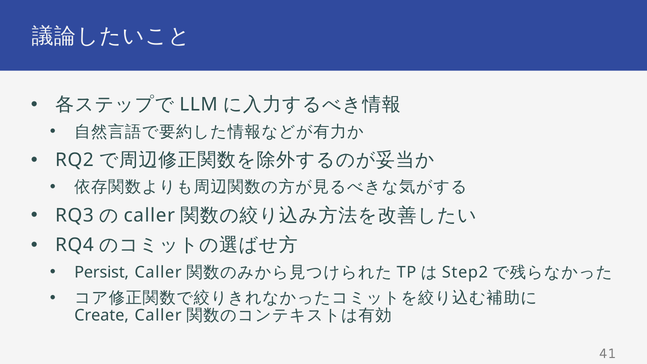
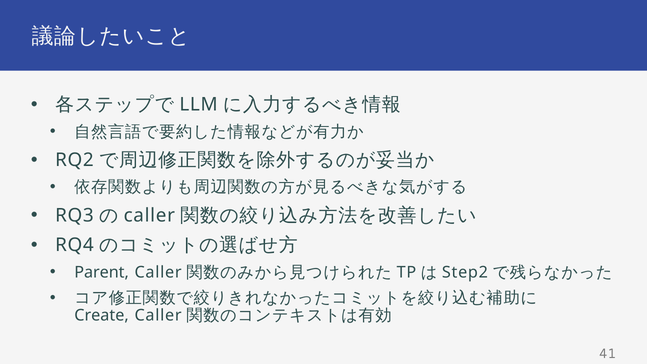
Persist: Persist -> Parent
